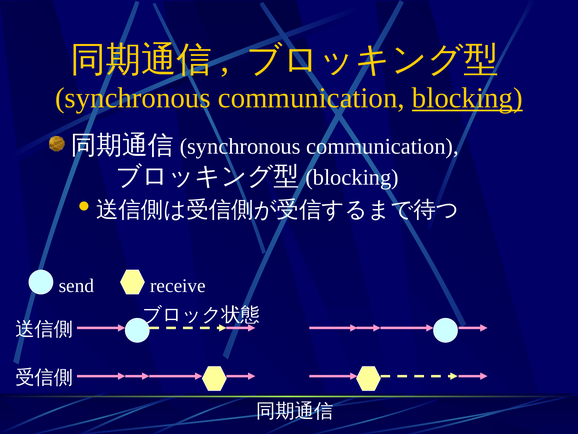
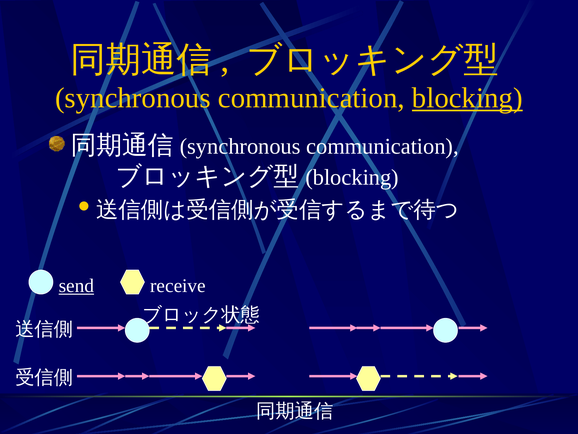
send underline: none -> present
